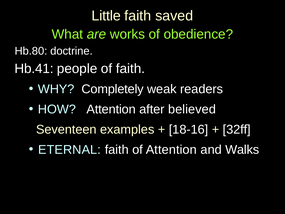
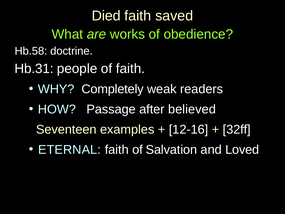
Little: Little -> Died
Hb.80: Hb.80 -> Hb.58
Hb.41: Hb.41 -> Hb.31
HOW Attention: Attention -> Passage
18-16: 18-16 -> 12-16
of Attention: Attention -> Salvation
Walks: Walks -> Loved
